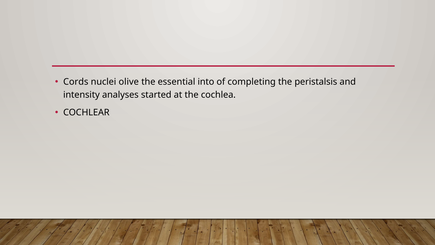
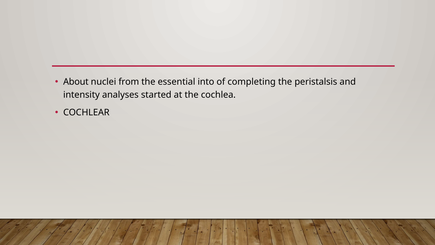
Cords: Cords -> About
olive: olive -> from
